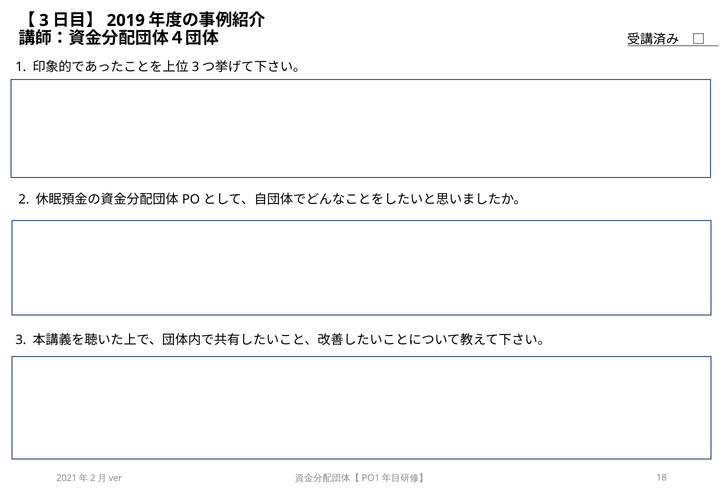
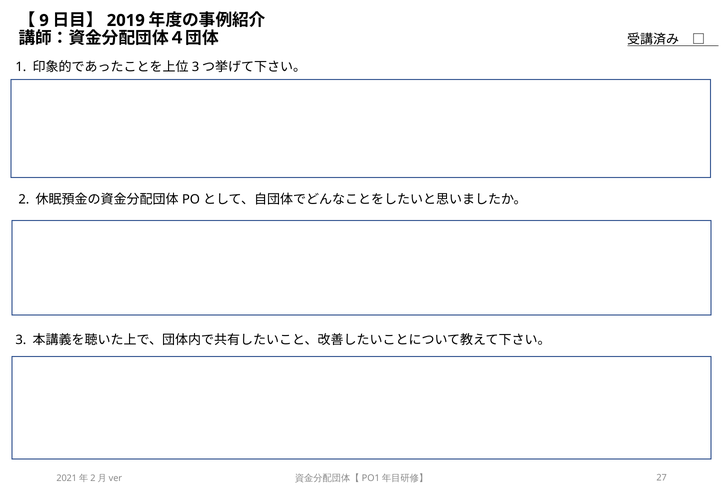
3 at (44, 20): 3 -> 9
18: 18 -> 27
